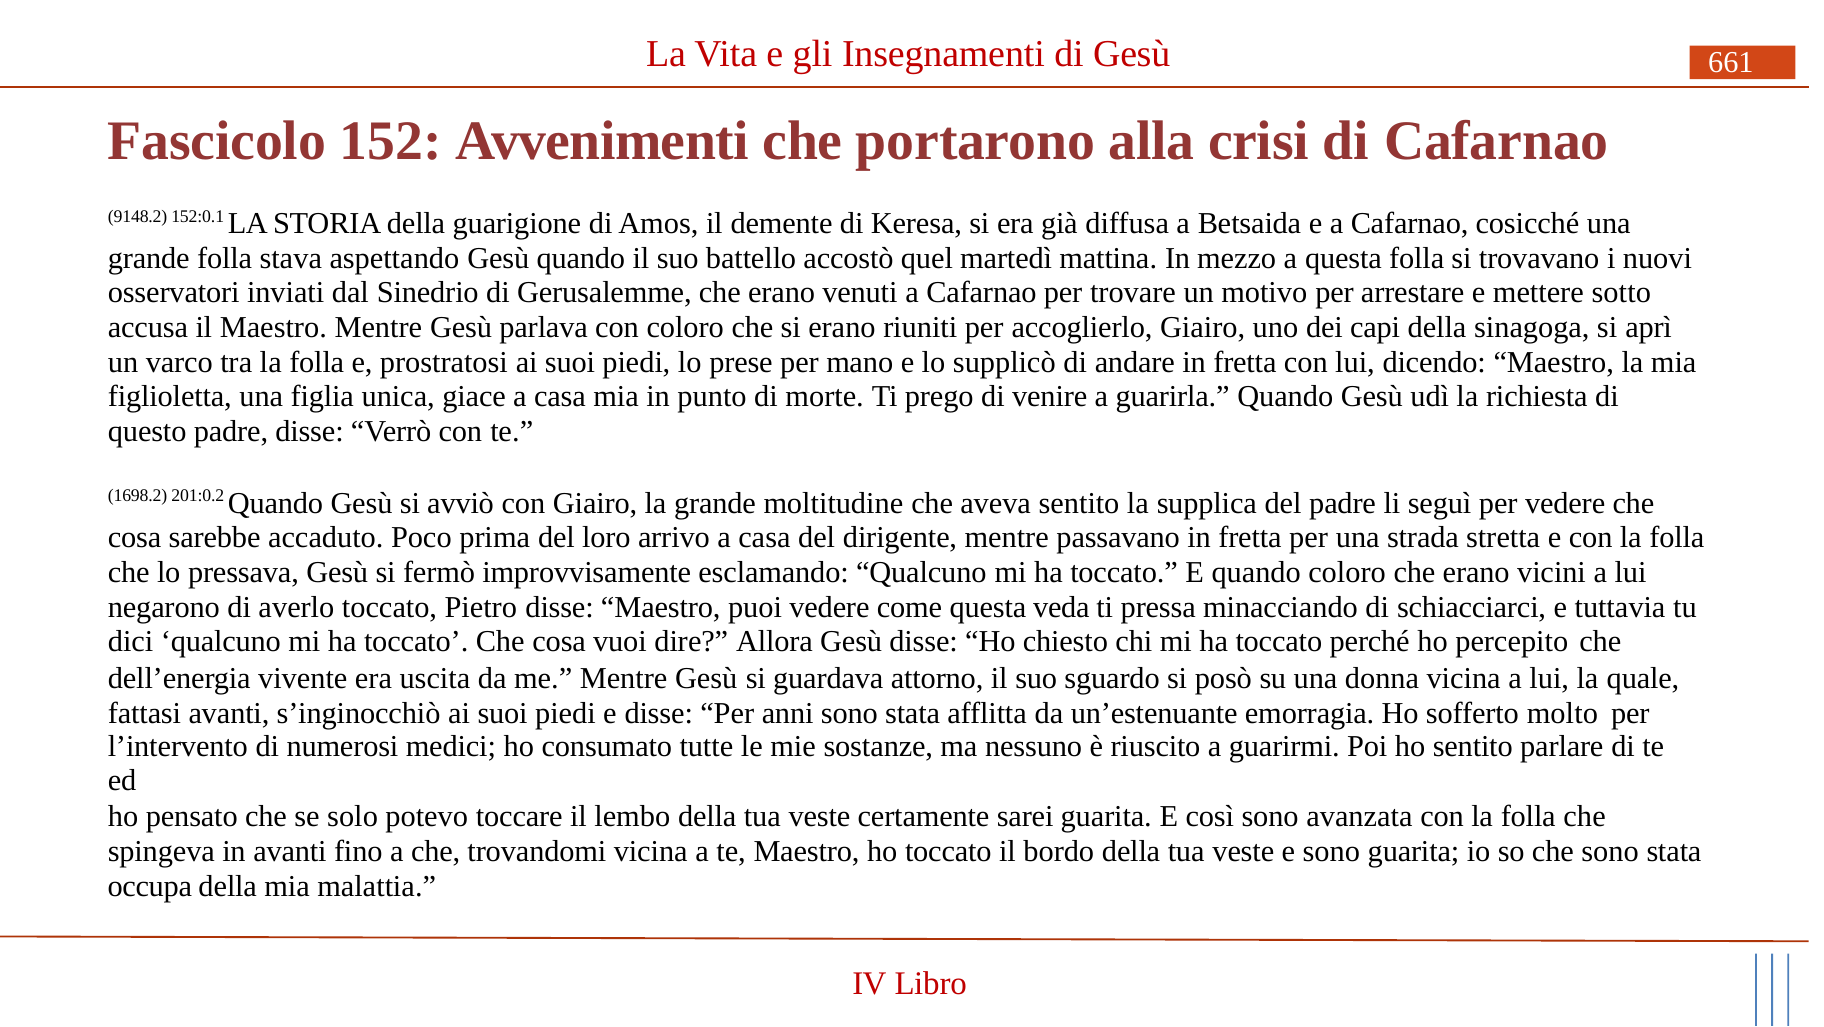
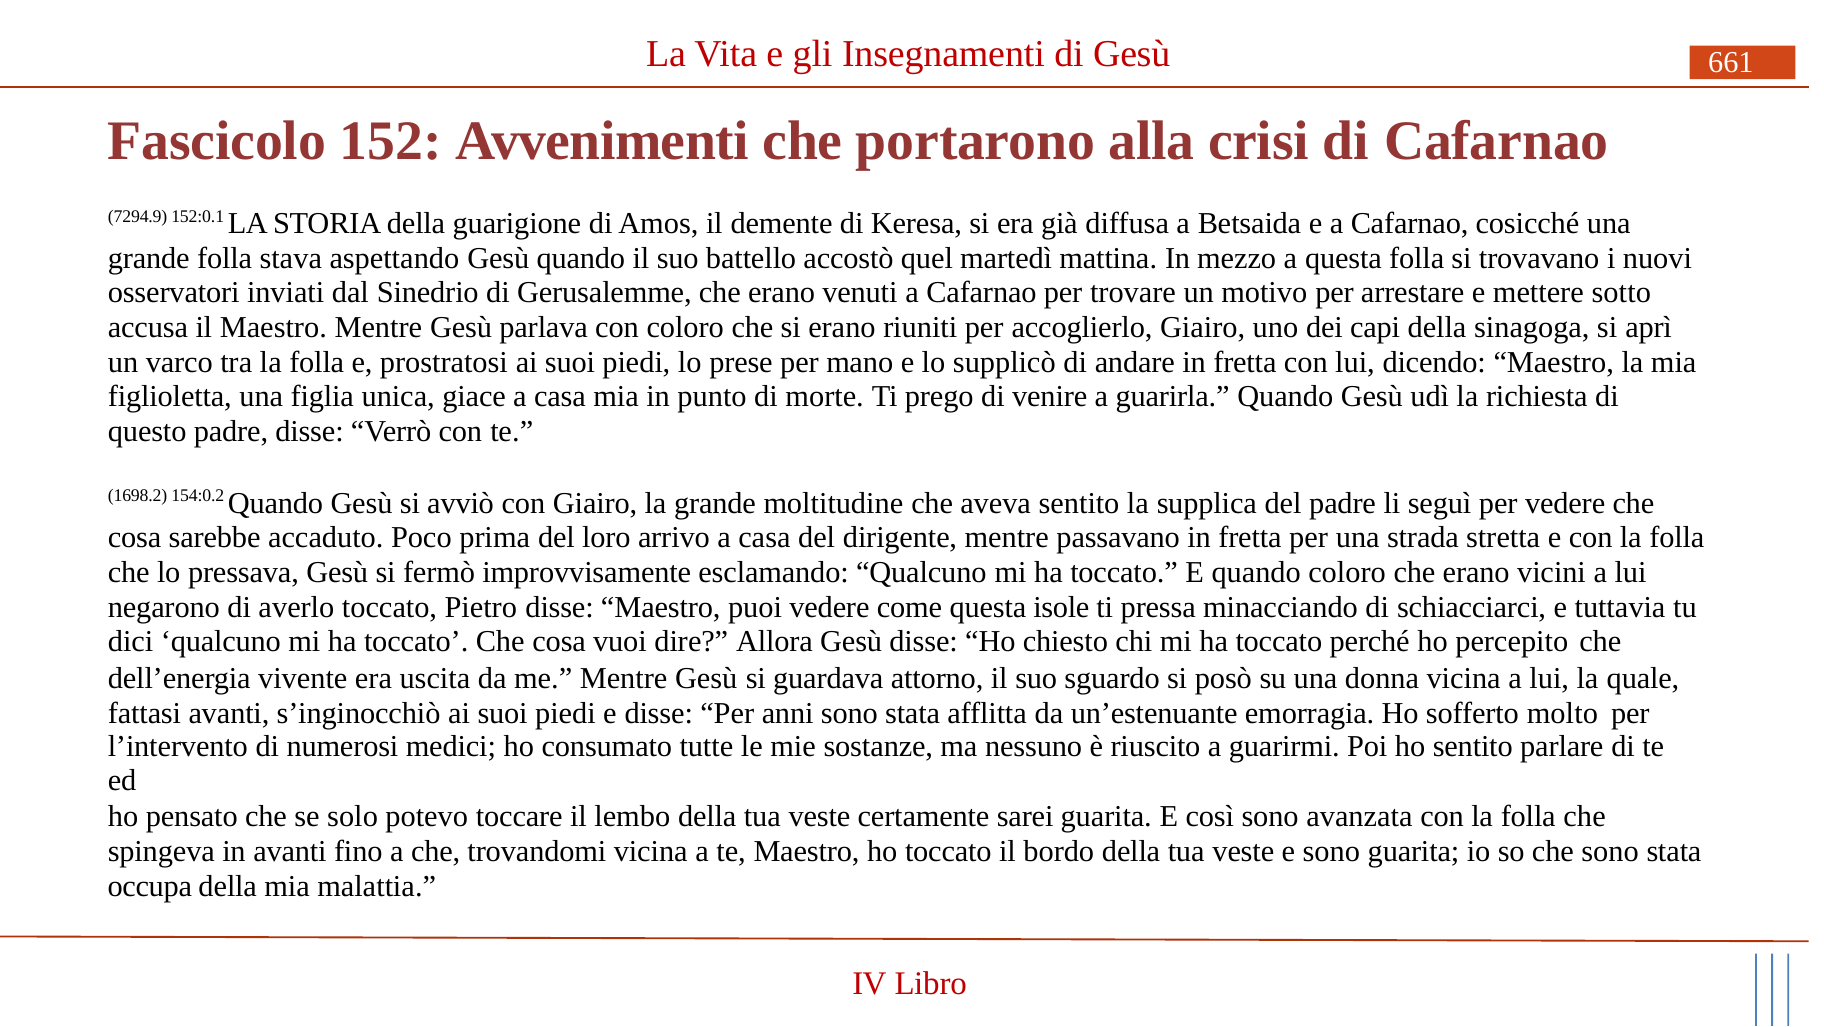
9148.2: 9148.2 -> 7294.9
201:0.2: 201:0.2 -> 154:0.2
veda: veda -> isole
